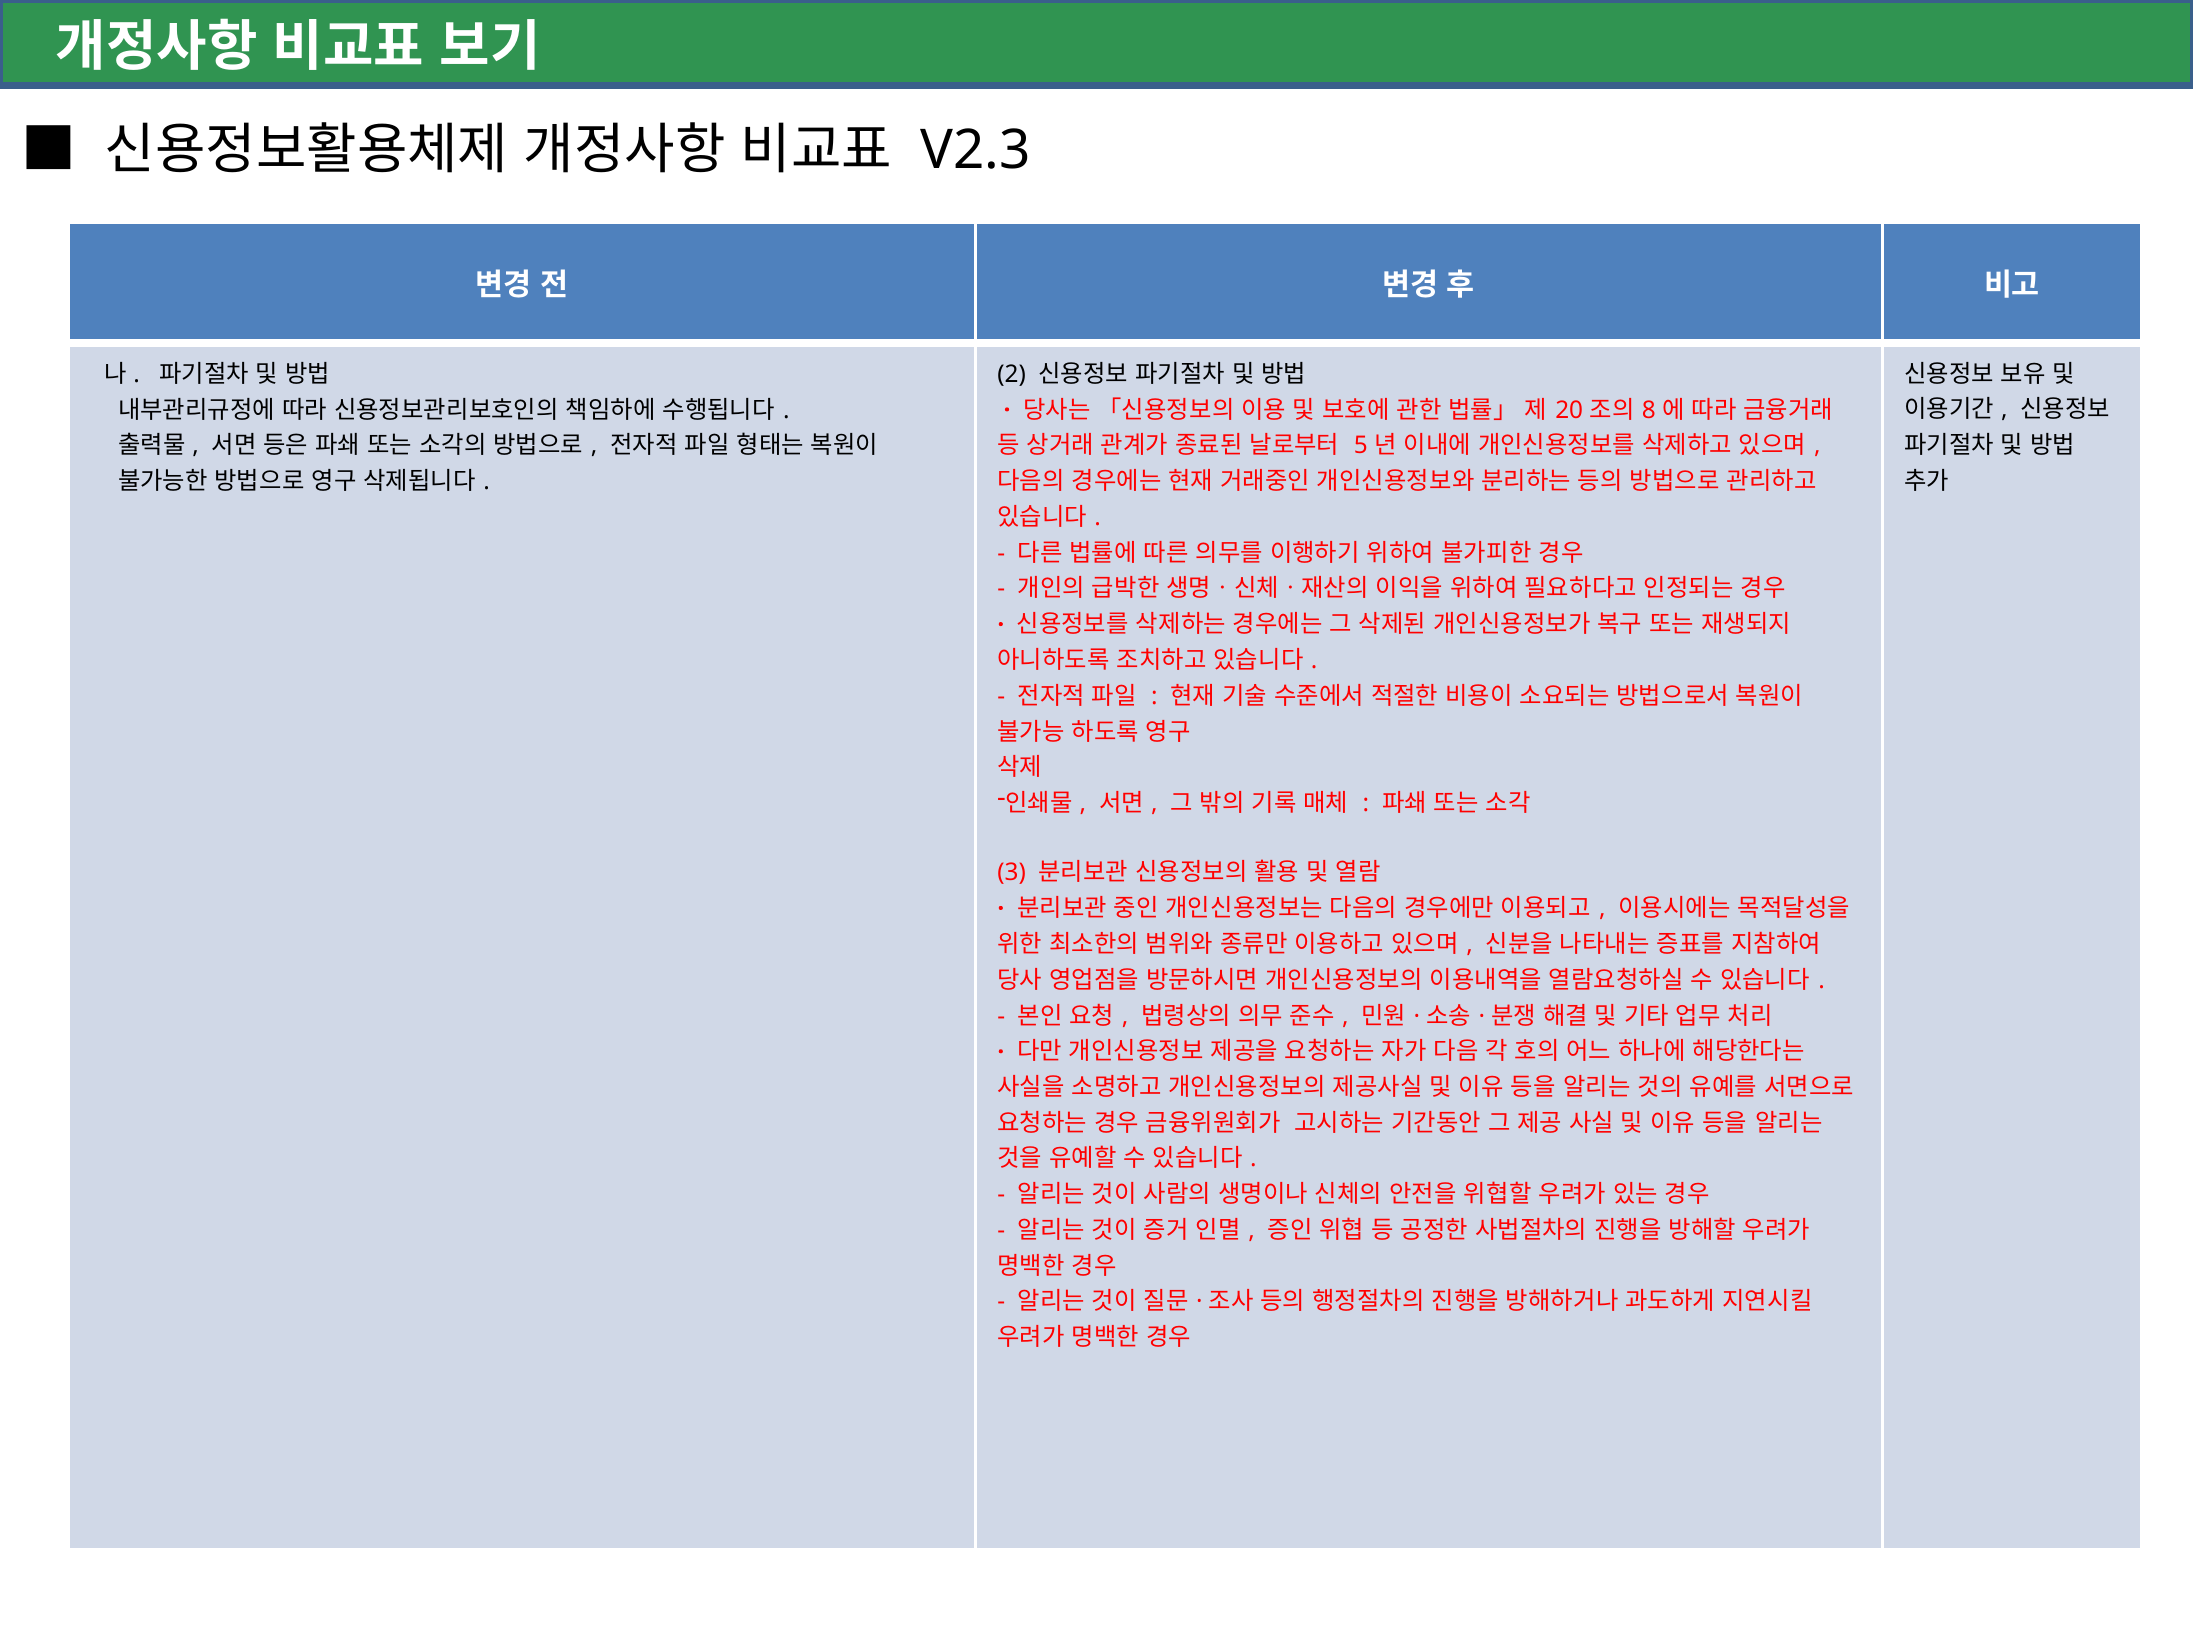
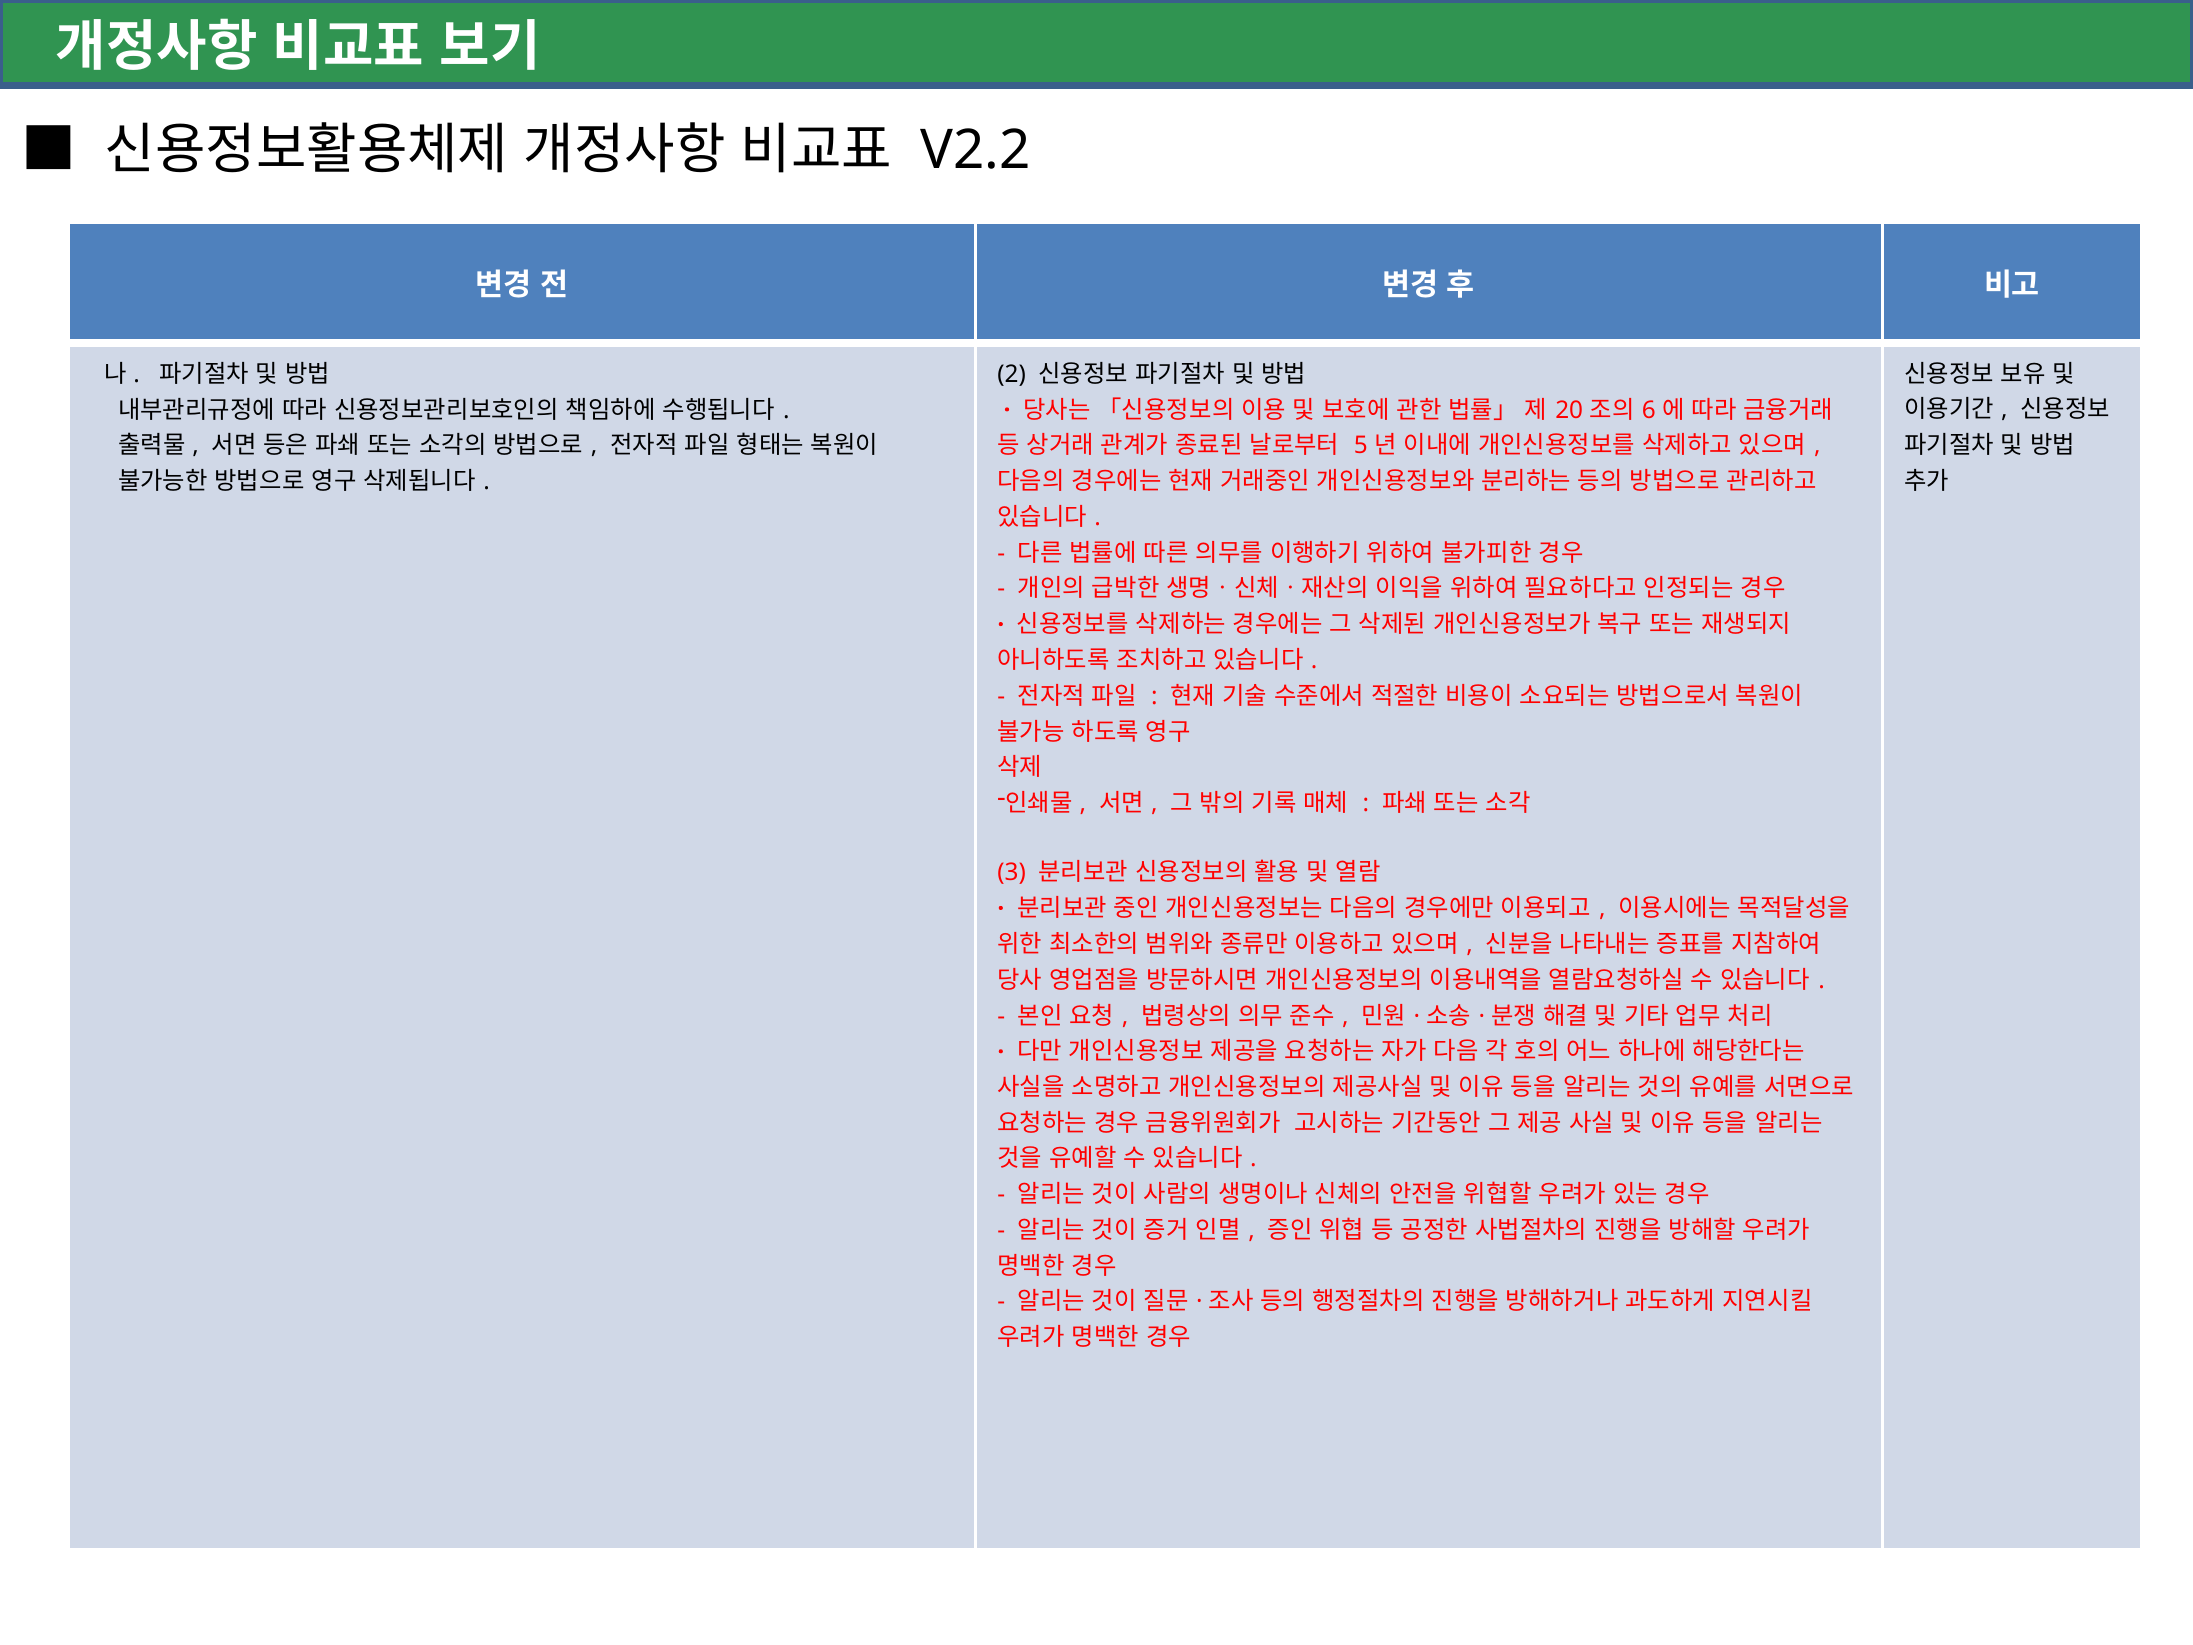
V2.3: V2.3 -> V2.2
8: 8 -> 6
